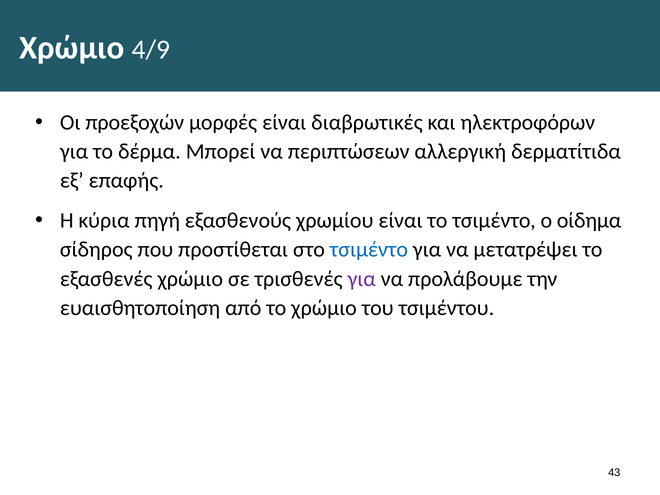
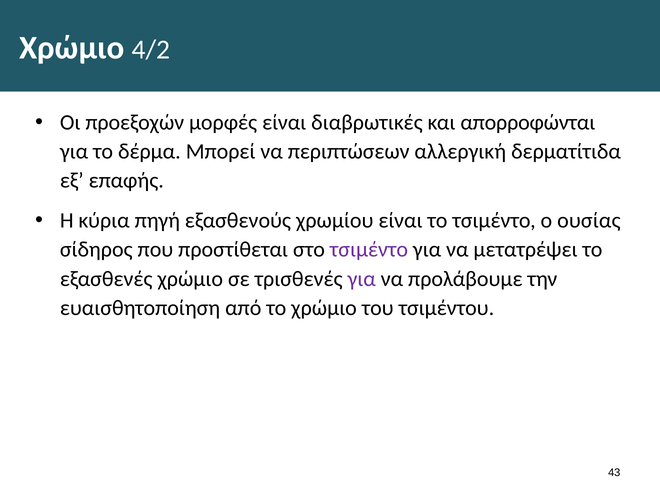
4/9: 4/9 -> 4/2
ηλεκτροφόρων: ηλεκτροφόρων -> απορροφώνται
οίδημα: οίδημα -> ουσίας
τσιμέντο at (369, 250) colour: blue -> purple
